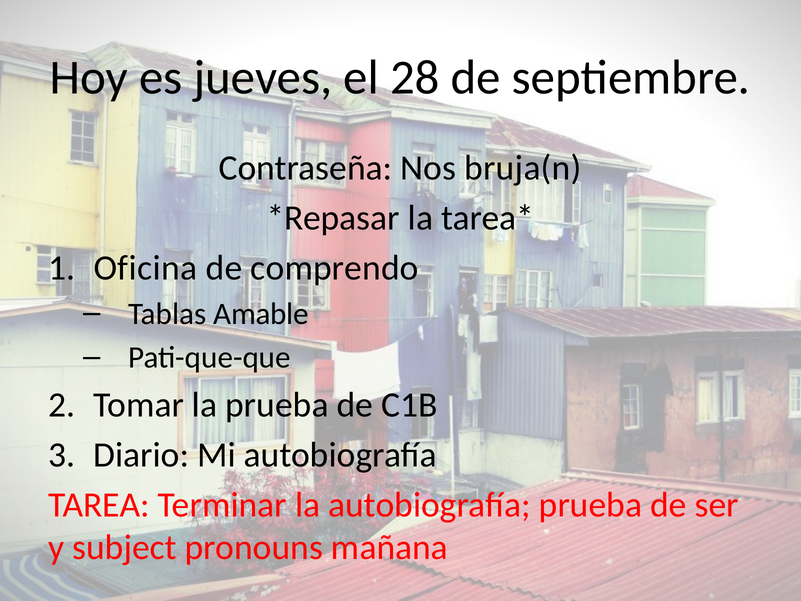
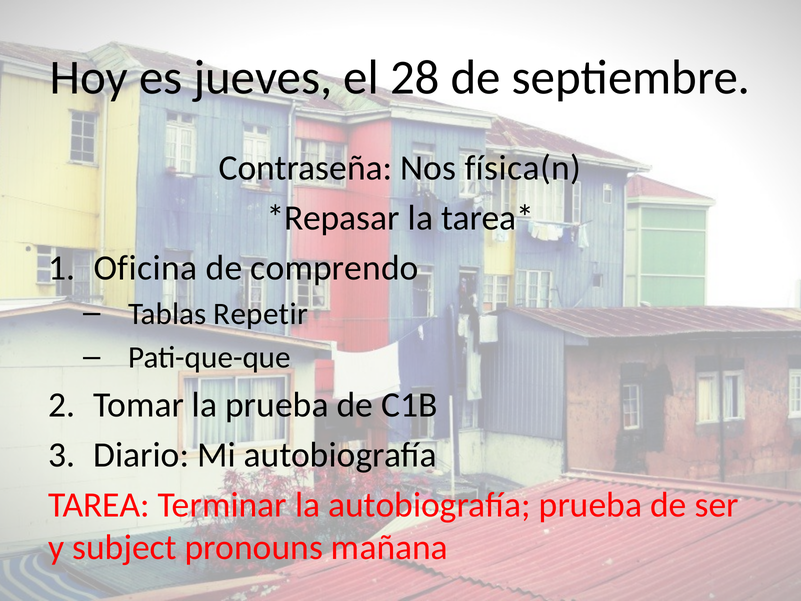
bruja(n: bruja(n -> física(n
Amable: Amable -> Repetir
